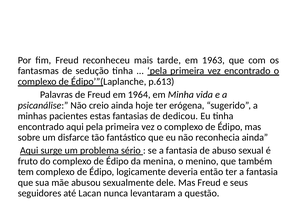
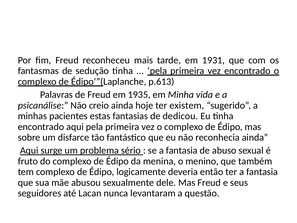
1963: 1963 -> 1931
1964: 1964 -> 1935
erógena: erógena -> existem
